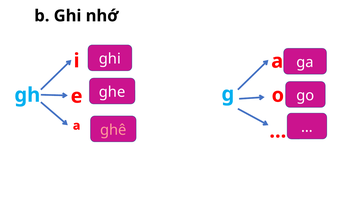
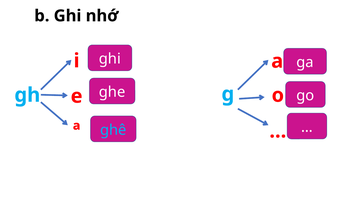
ghê colour: pink -> light blue
